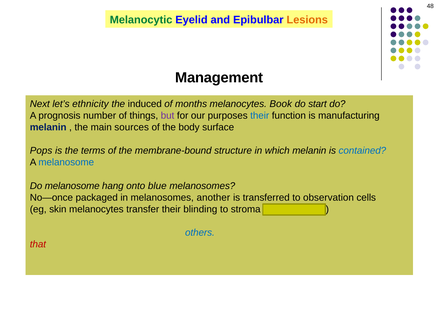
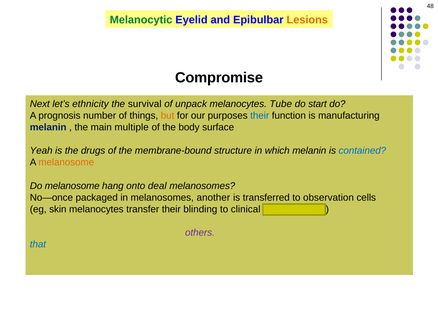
Management: Management -> Compromise
induced: induced -> survival
months: months -> unpack
Book: Book -> Tube
but colour: purple -> orange
sources: sources -> multiple
Pops: Pops -> Yeah
terms: terms -> drugs
melanosome at (66, 162) colour: blue -> orange
blue: blue -> deal
stroma: stroma -> clinical
others colour: blue -> purple
that colour: red -> blue
